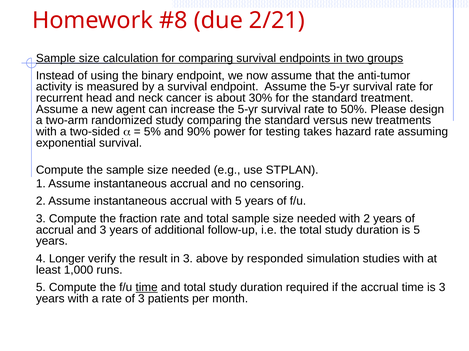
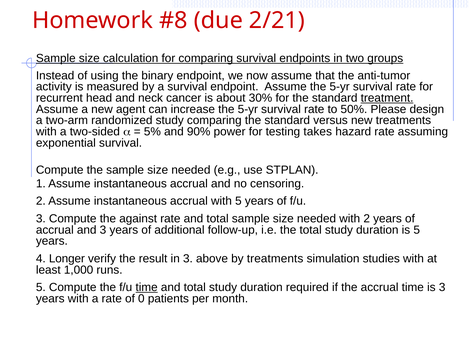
treatment underline: none -> present
fraction: fraction -> against
by responded: responded -> treatments
of 3: 3 -> 0
